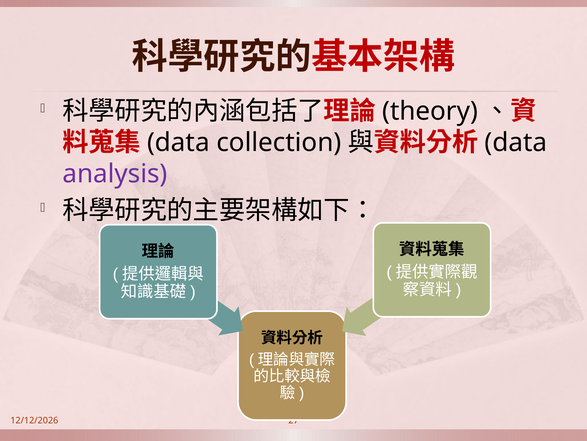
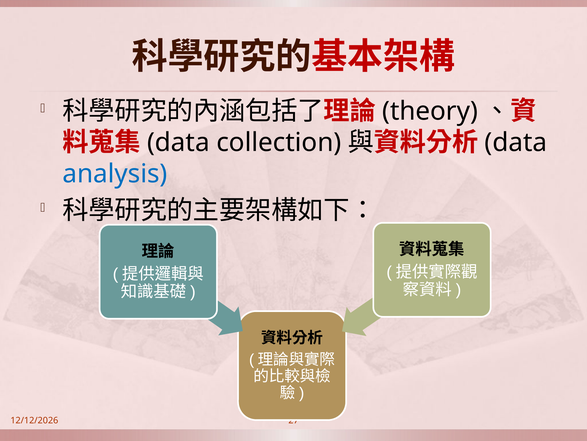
analysis colour: purple -> blue
